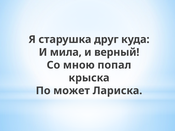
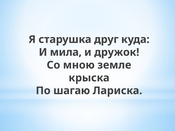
верный: верный -> дружок
попал: попал -> земле
может: может -> шагаю
